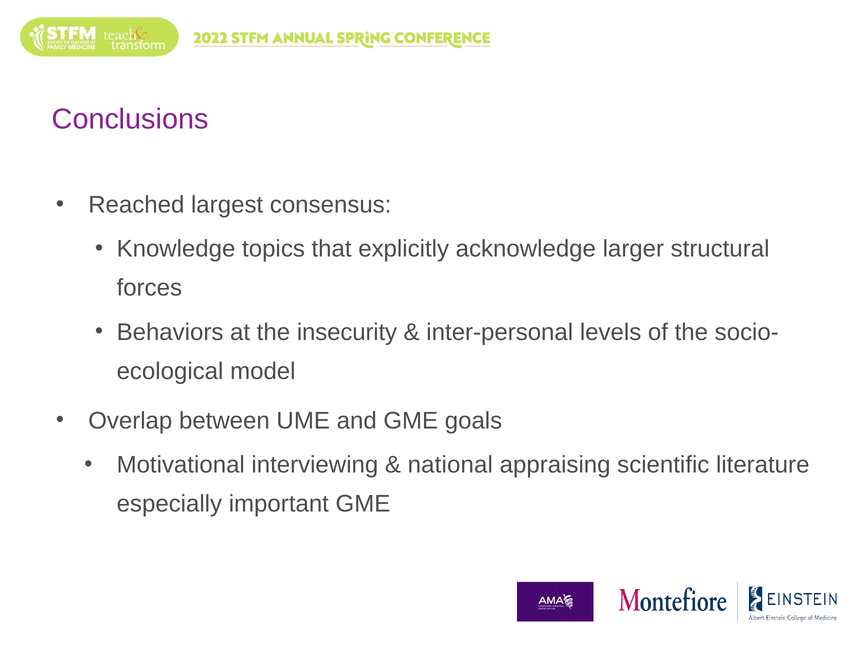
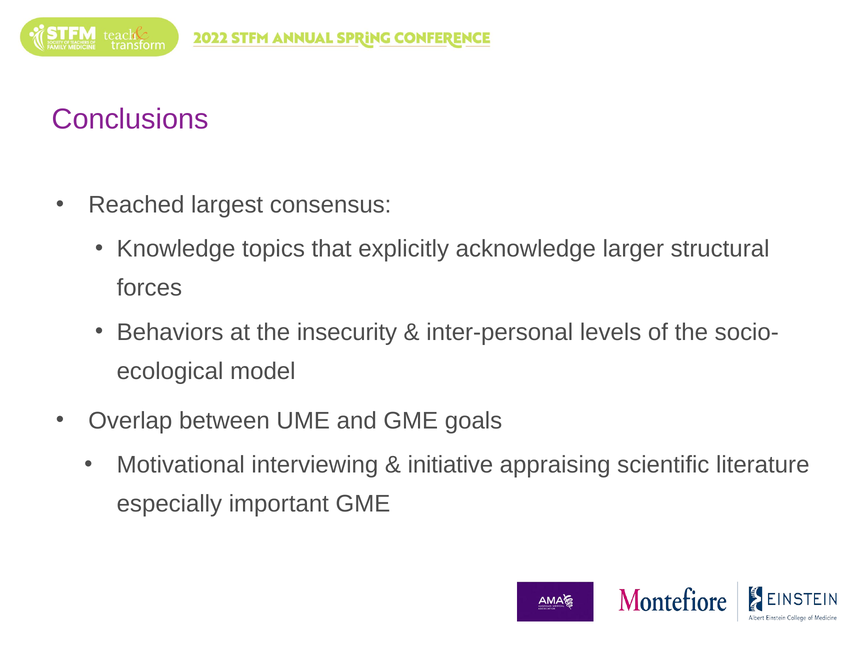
national: national -> initiative
